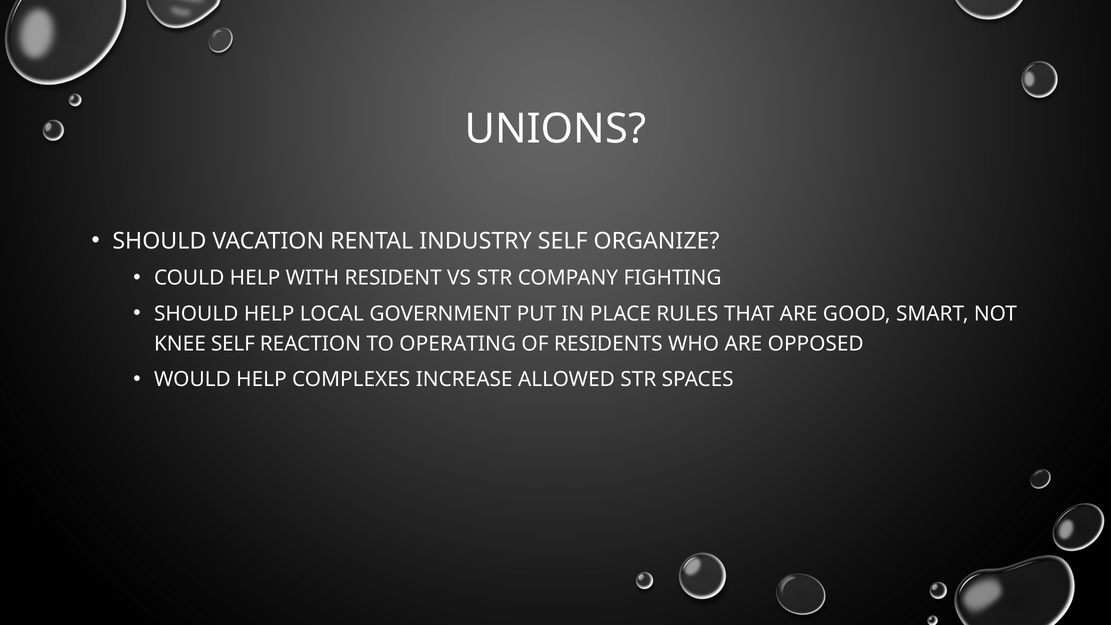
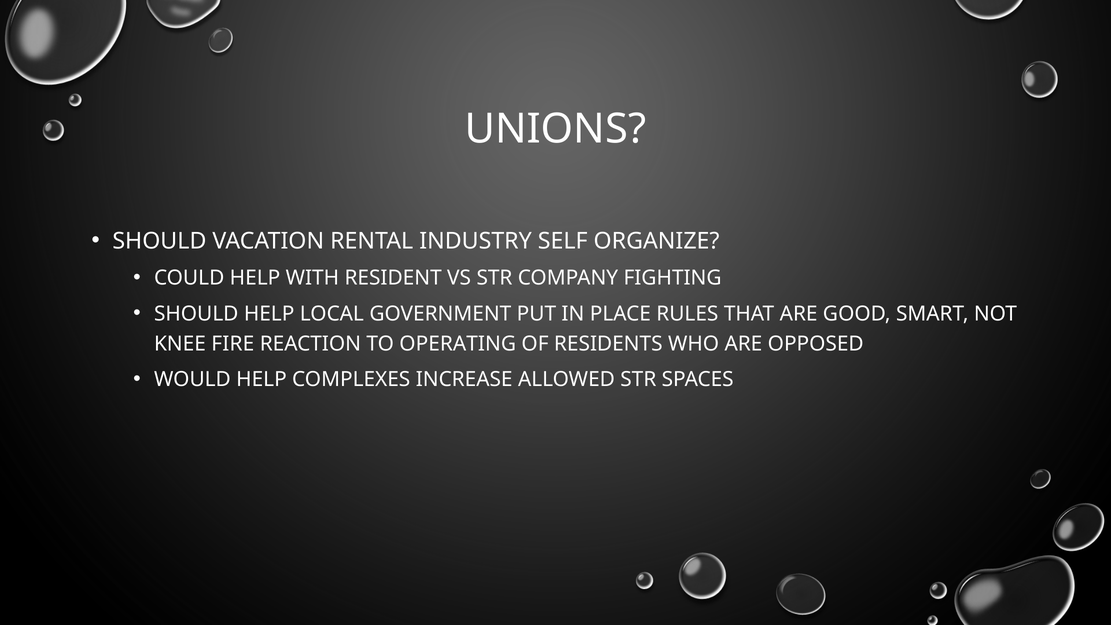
KNEE SELF: SELF -> FIRE
